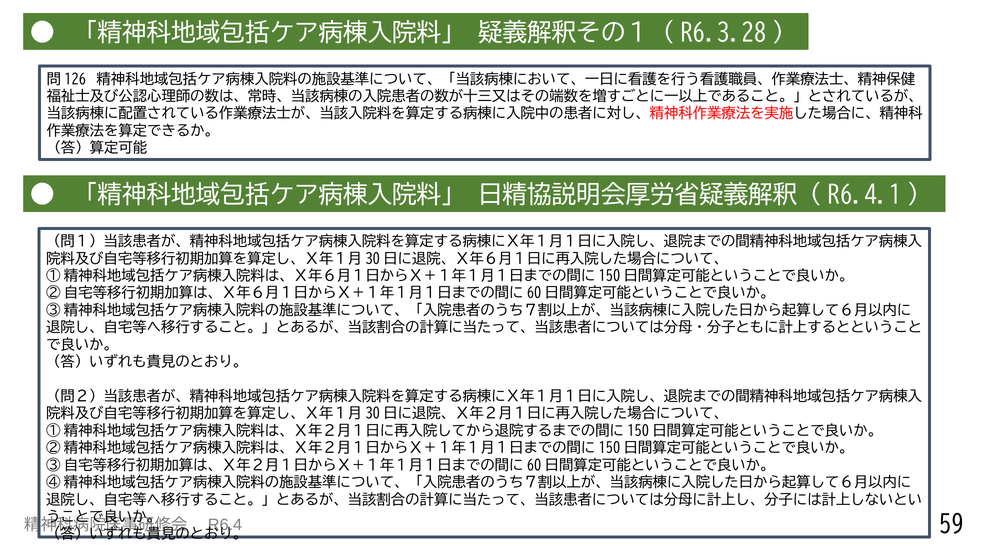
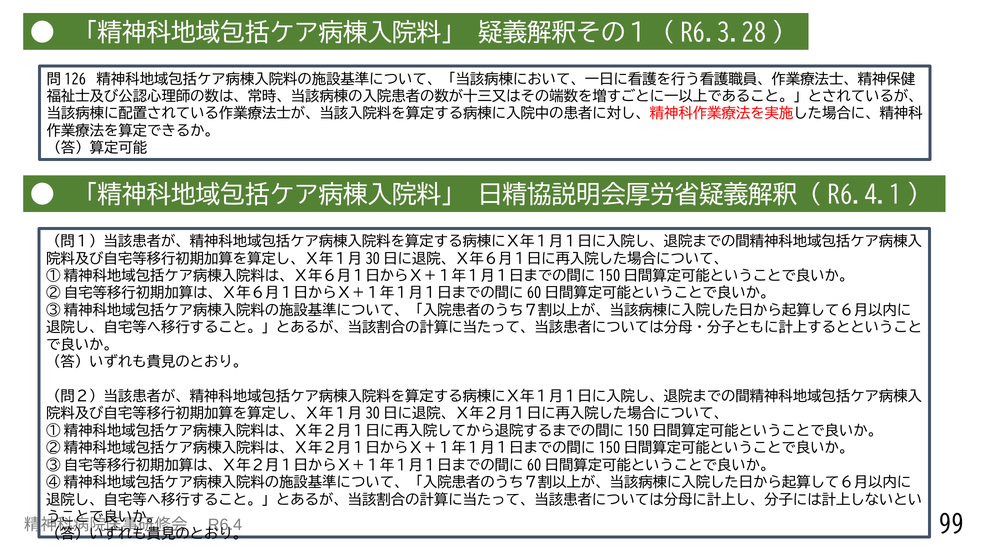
59: 59 -> 99
